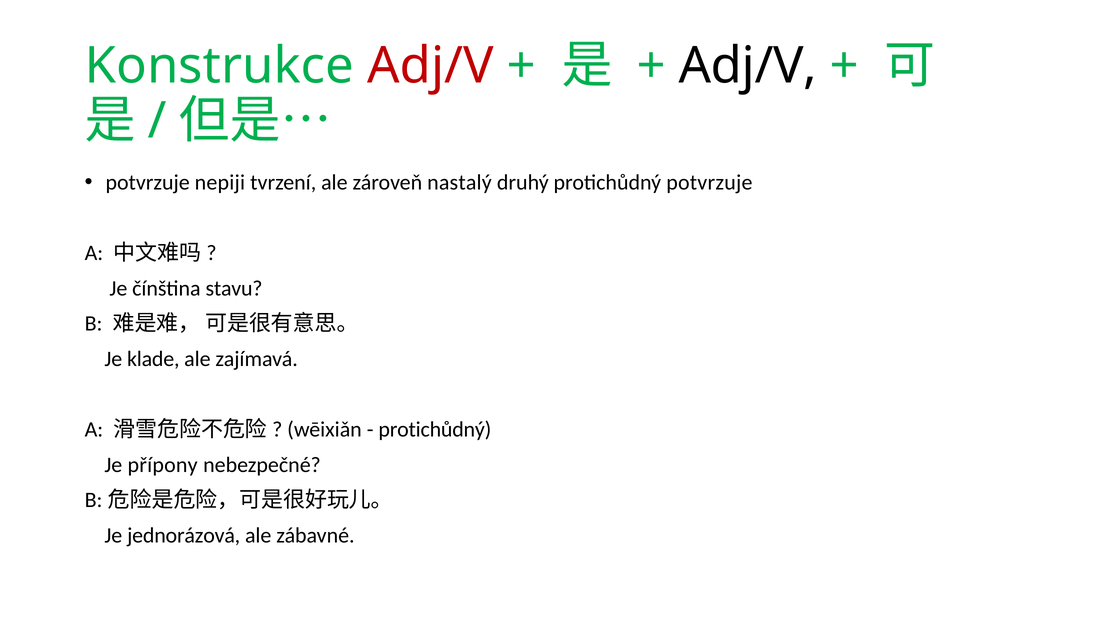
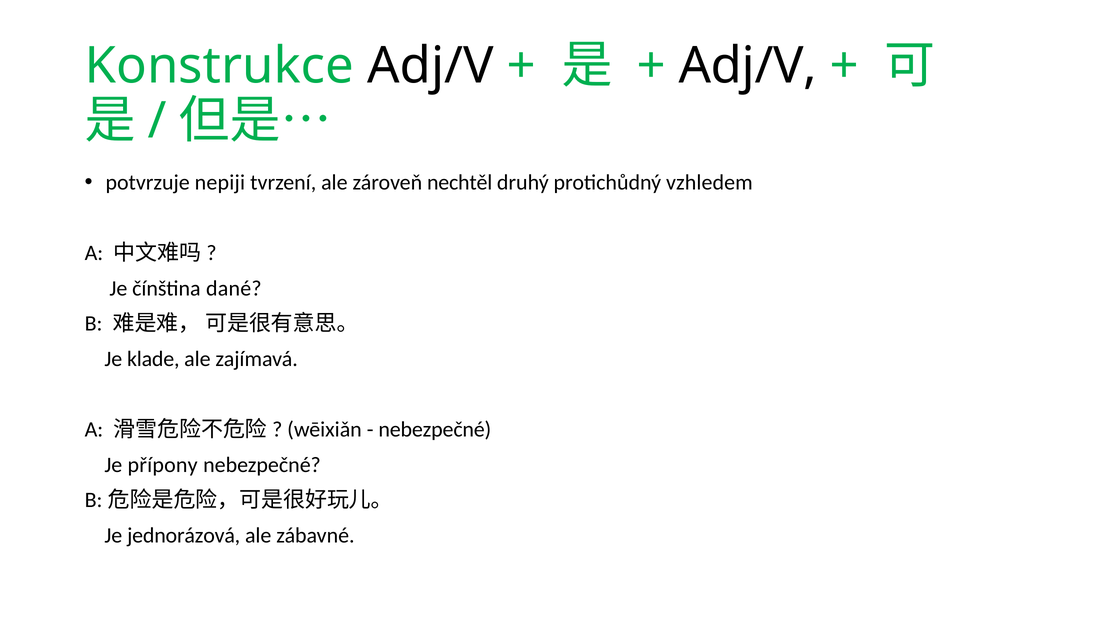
Adj/V at (430, 66) colour: red -> black
nastalý: nastalý -> nechtěl
protichůdný potvrzuje: potvrzuje -> vzhledem
stavu: stavu -> dané
protichůdný at (435, 430): protichůdný -> nebezpečné
